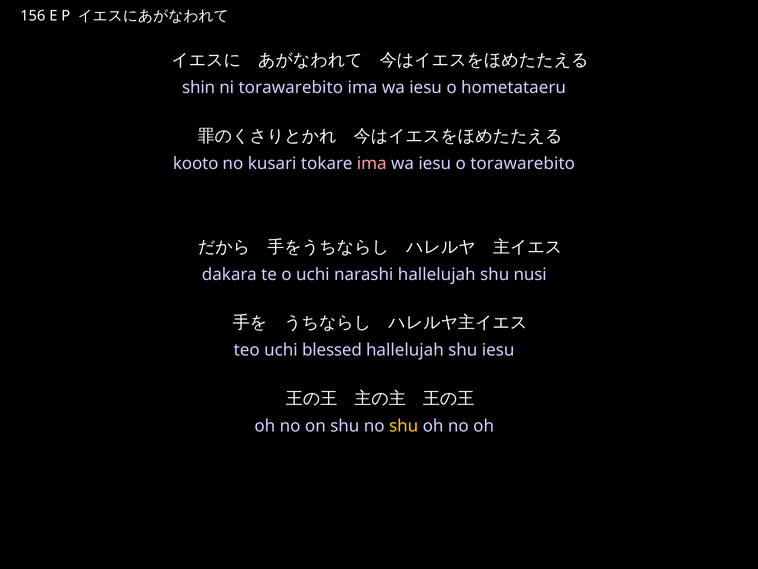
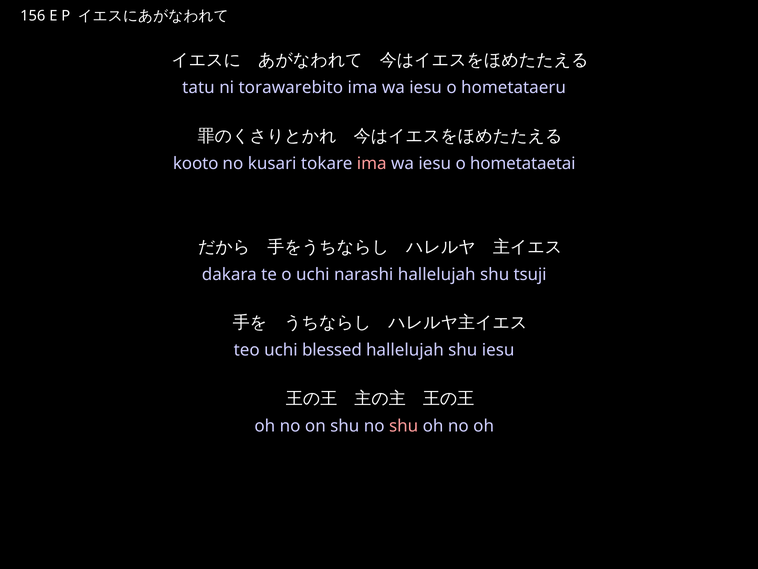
shin: shin -> tatu
o torawarebito: torawarebito -> hometataetai
nusi: nusi -> tsuji
shu at (404, 426) colour: yellow -> pink
